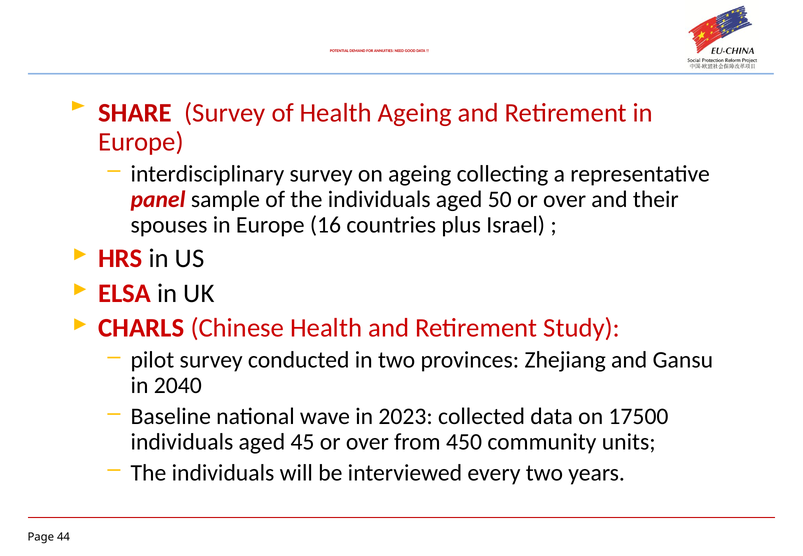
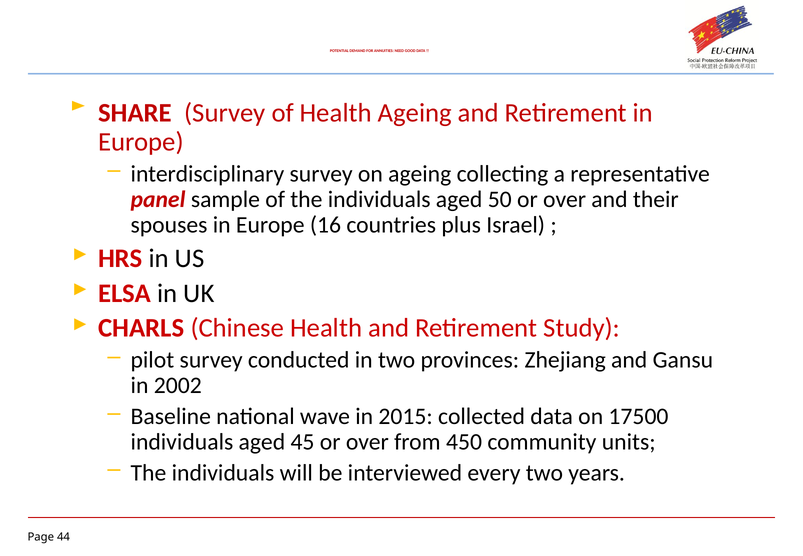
2040: 2040 -> 2002
2023: 2023 -> 2015
